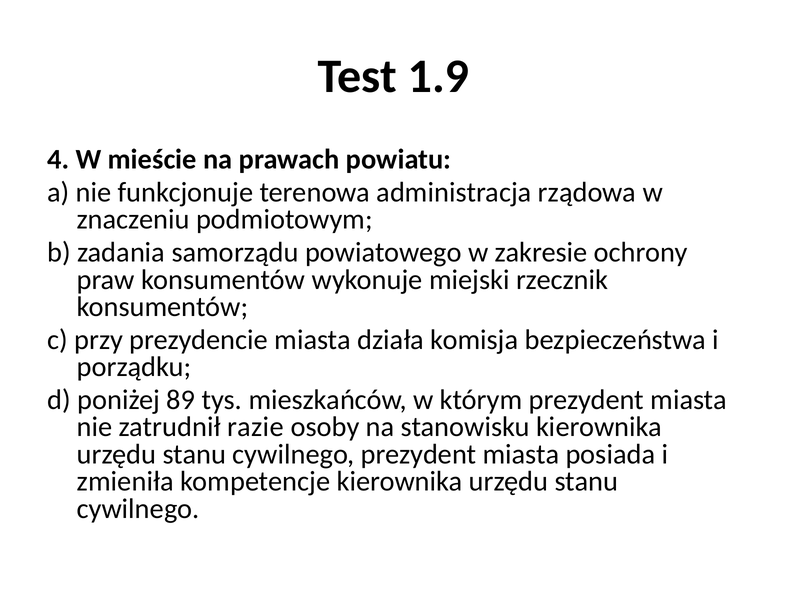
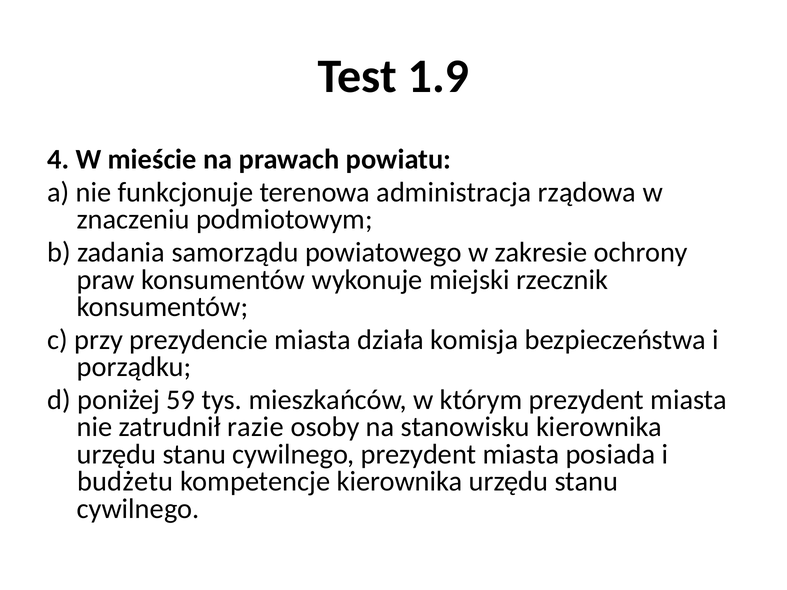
89: 89 -> 59
zmieniła: zmieniła -> budżetu
